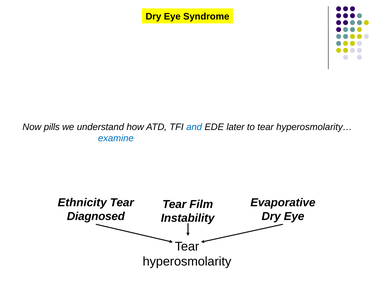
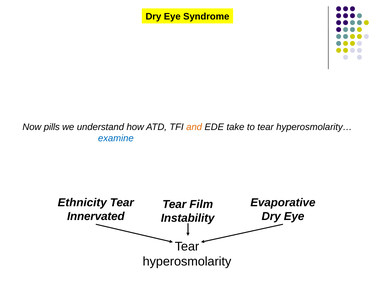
and colour: blue -> orange
later: later -> take
Diagnosed: Diagnosed -> Innervated
